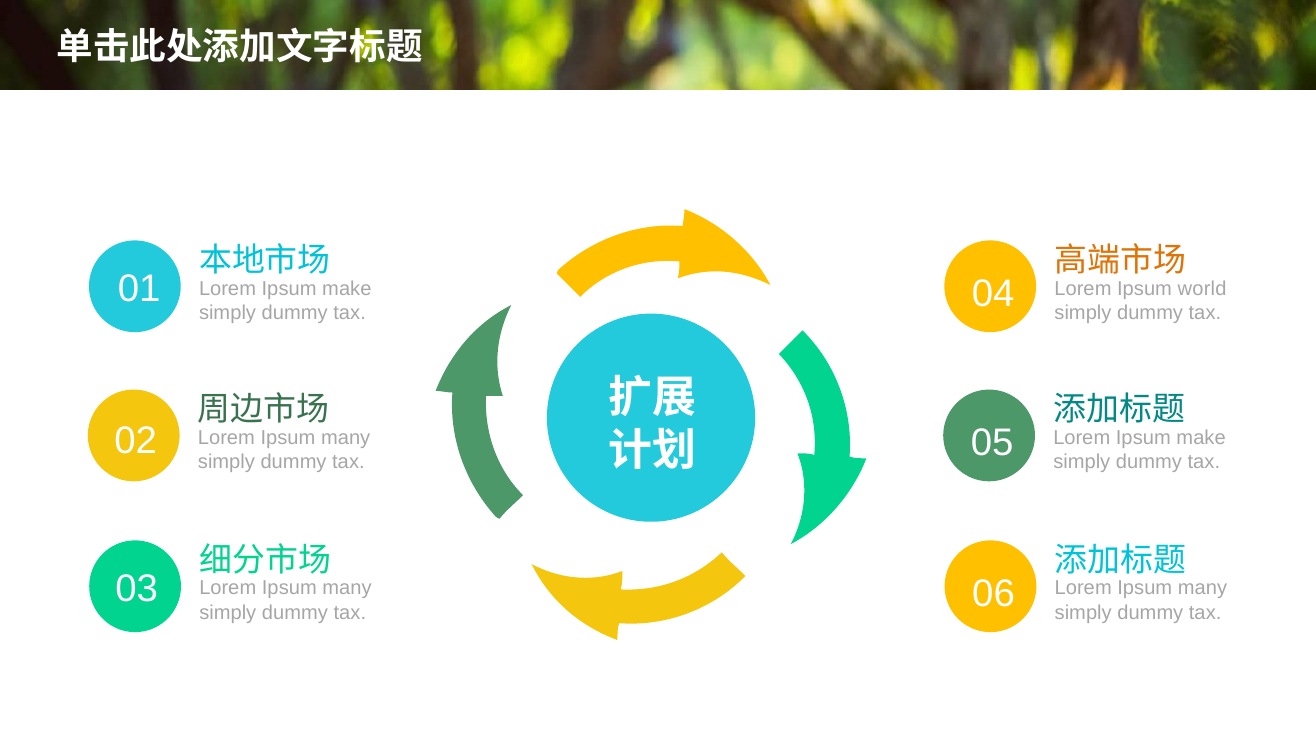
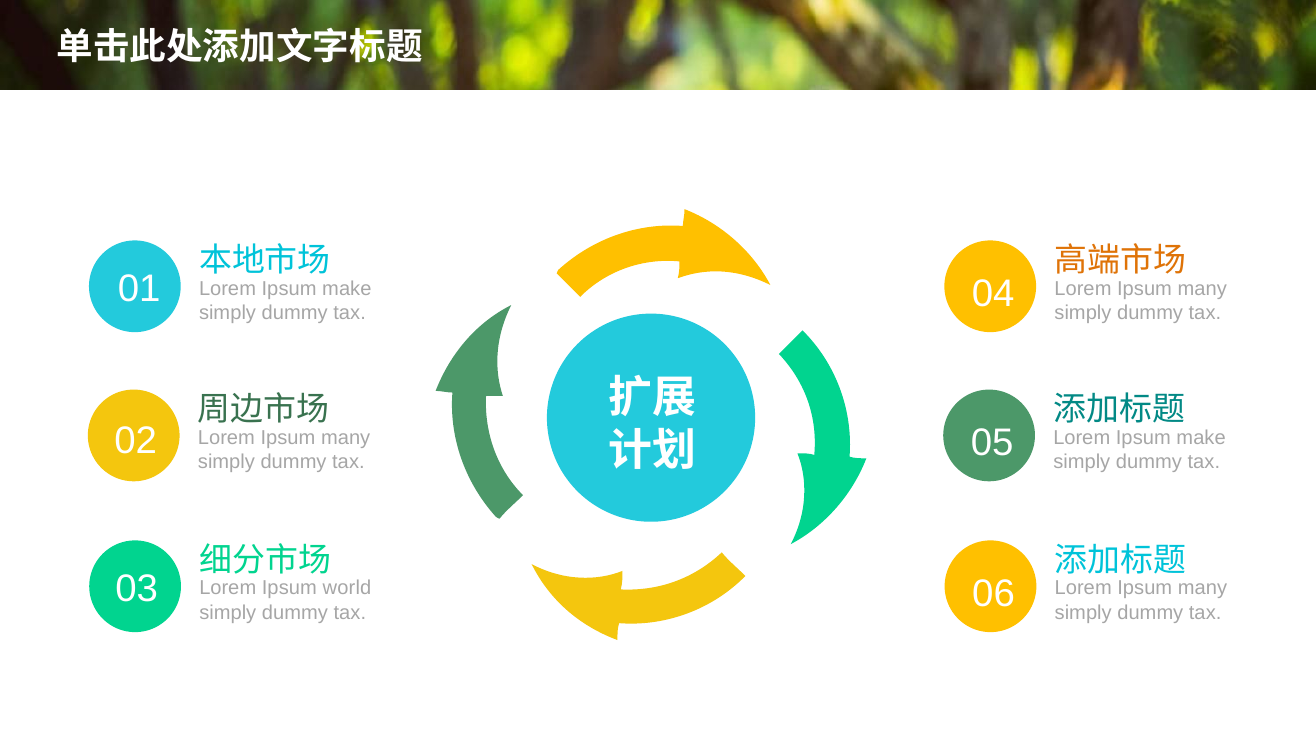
world at (1202, 288): world -> many
many at (347, 589): many -> world
